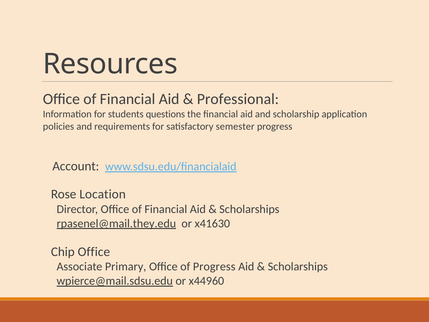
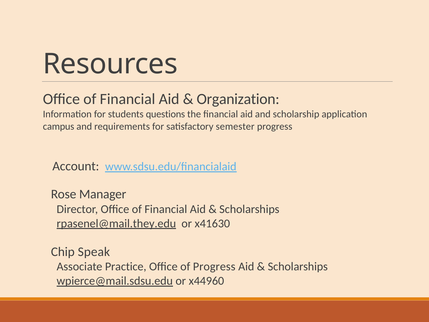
Professional: Professional -> Organization
policies: policies -> campus
Location: Location -> Manager
Chip Office: Office -> Speak
Primary: Primary -> Practice
